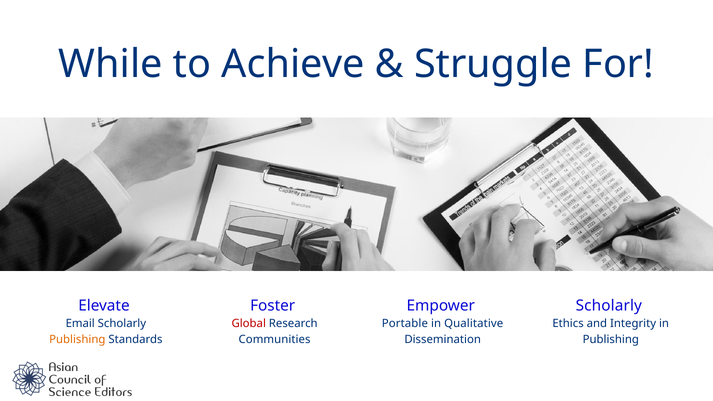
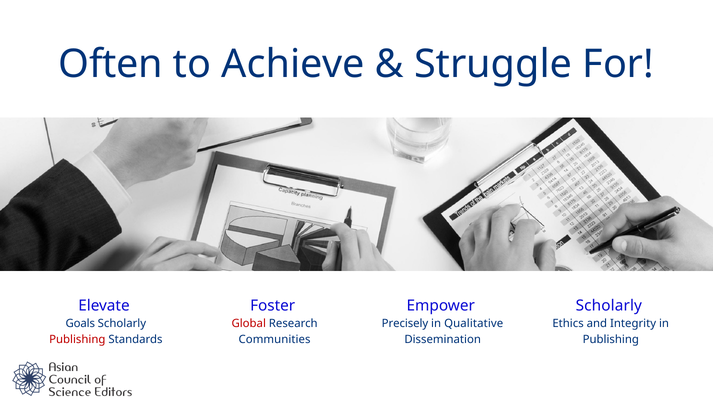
While: While -> Often
Email: Email -> Goals
Portable: Portable -> Precisely
Publishing at (77, 340) colour: orange -> red
